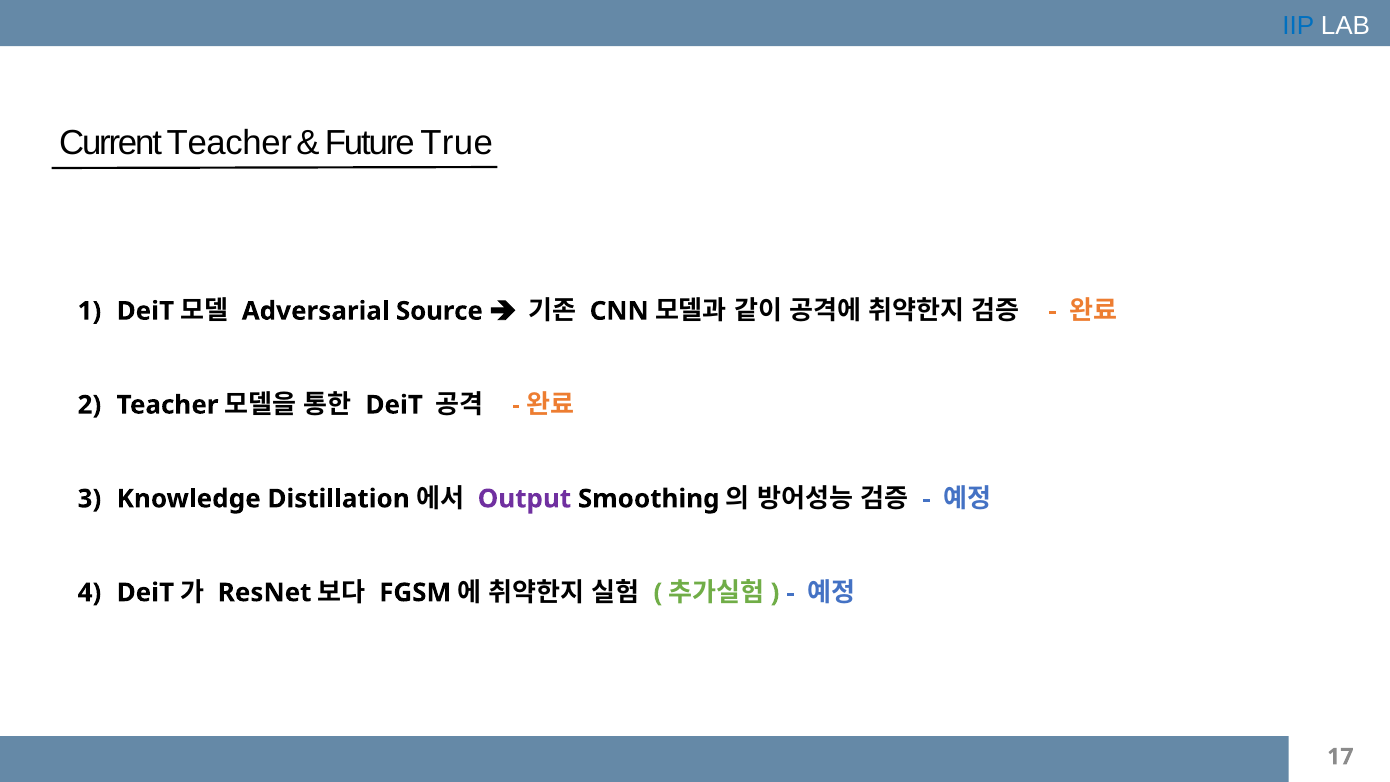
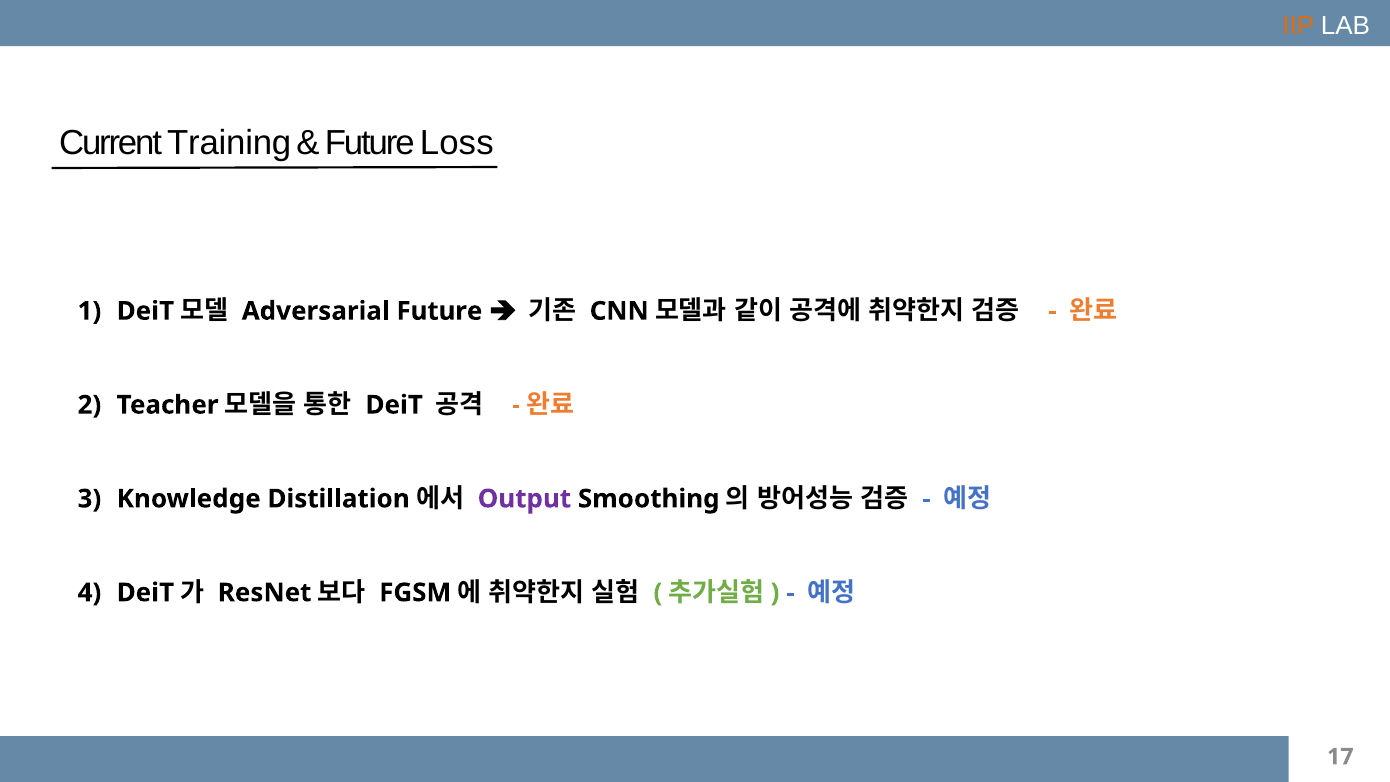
IIP colour: blue -> orange
Current Teacher: Teacher -> Training
True: True -> Loss
Adversarial Source: Source -> Future
